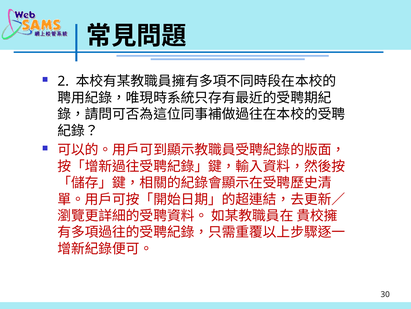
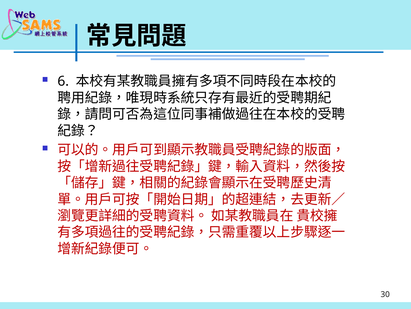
2: 2 -> 6
